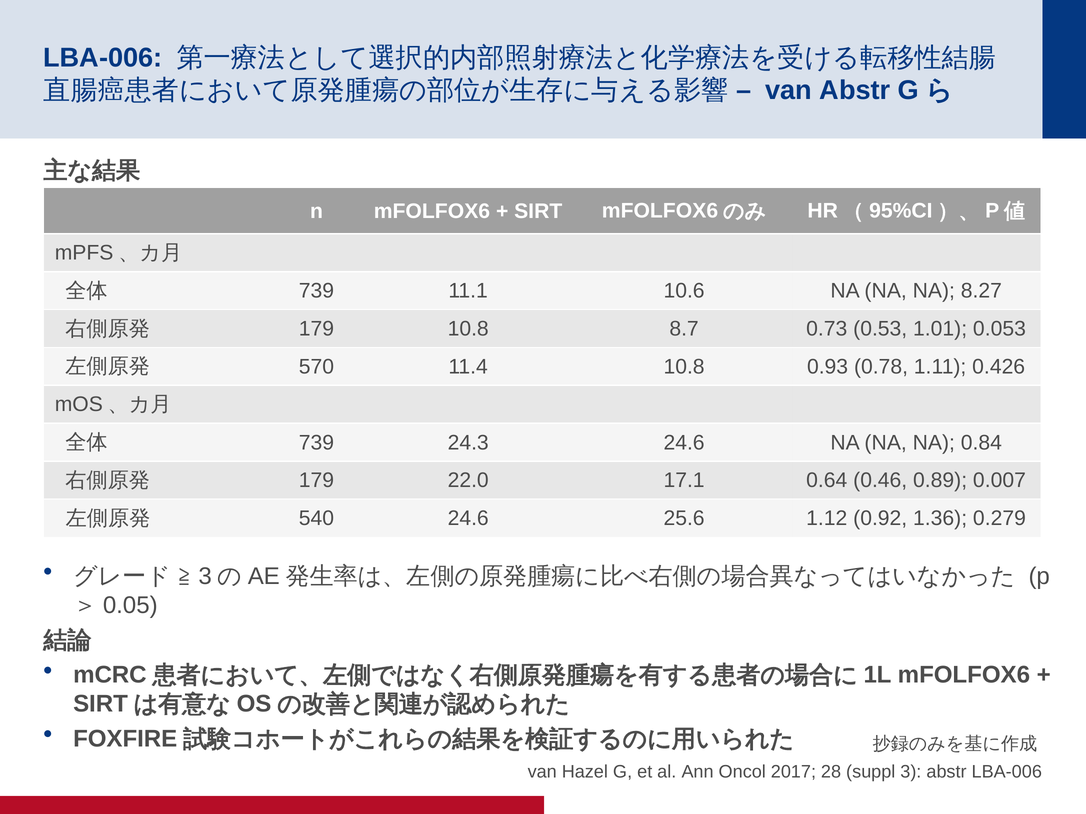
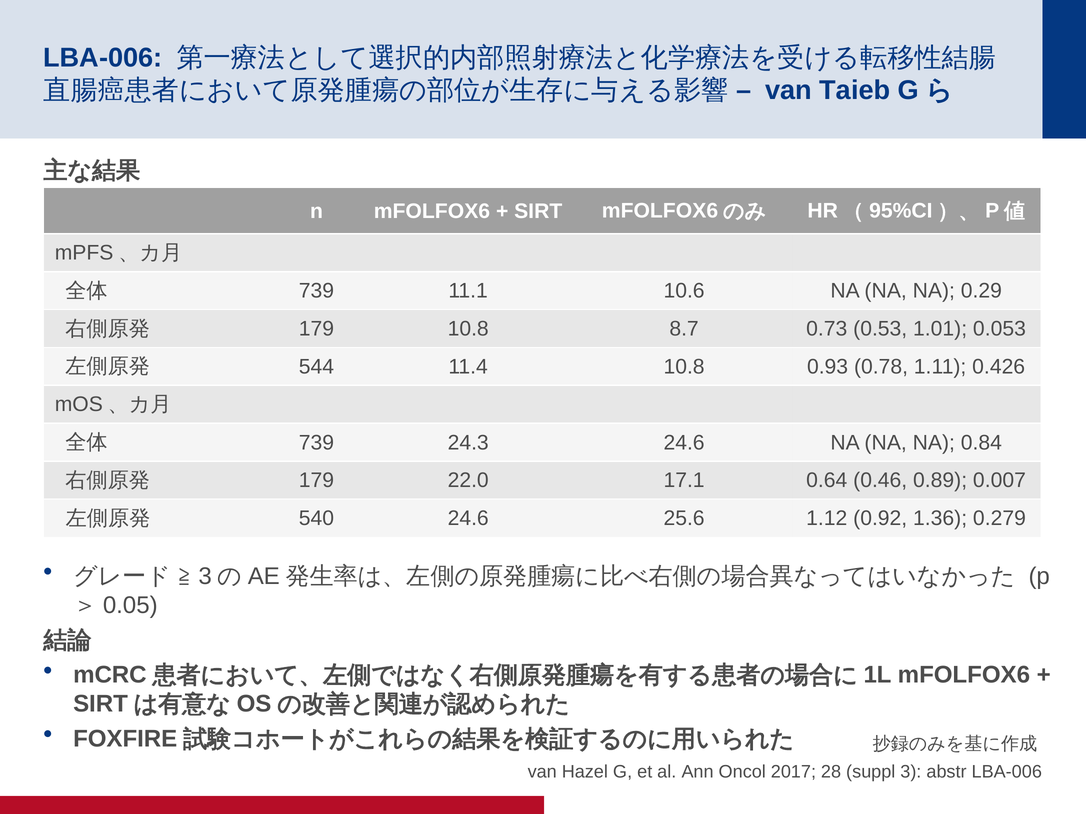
van Abstr: Abstr -> Taieb
8.27: 8.27 -> 0.29
570: 570 -> 544
